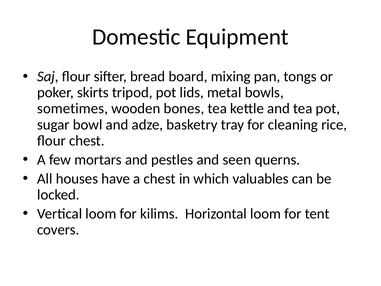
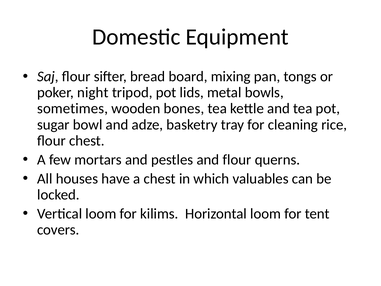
skirts: skirts -> night
and seen: seen -> flour
